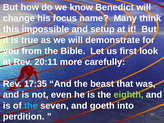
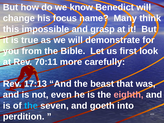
setup: setup -> grasp
20:11: 20:11 -> 70:11
17:35: 17:35 -> 17:13
eighth colour: light green -> pink
